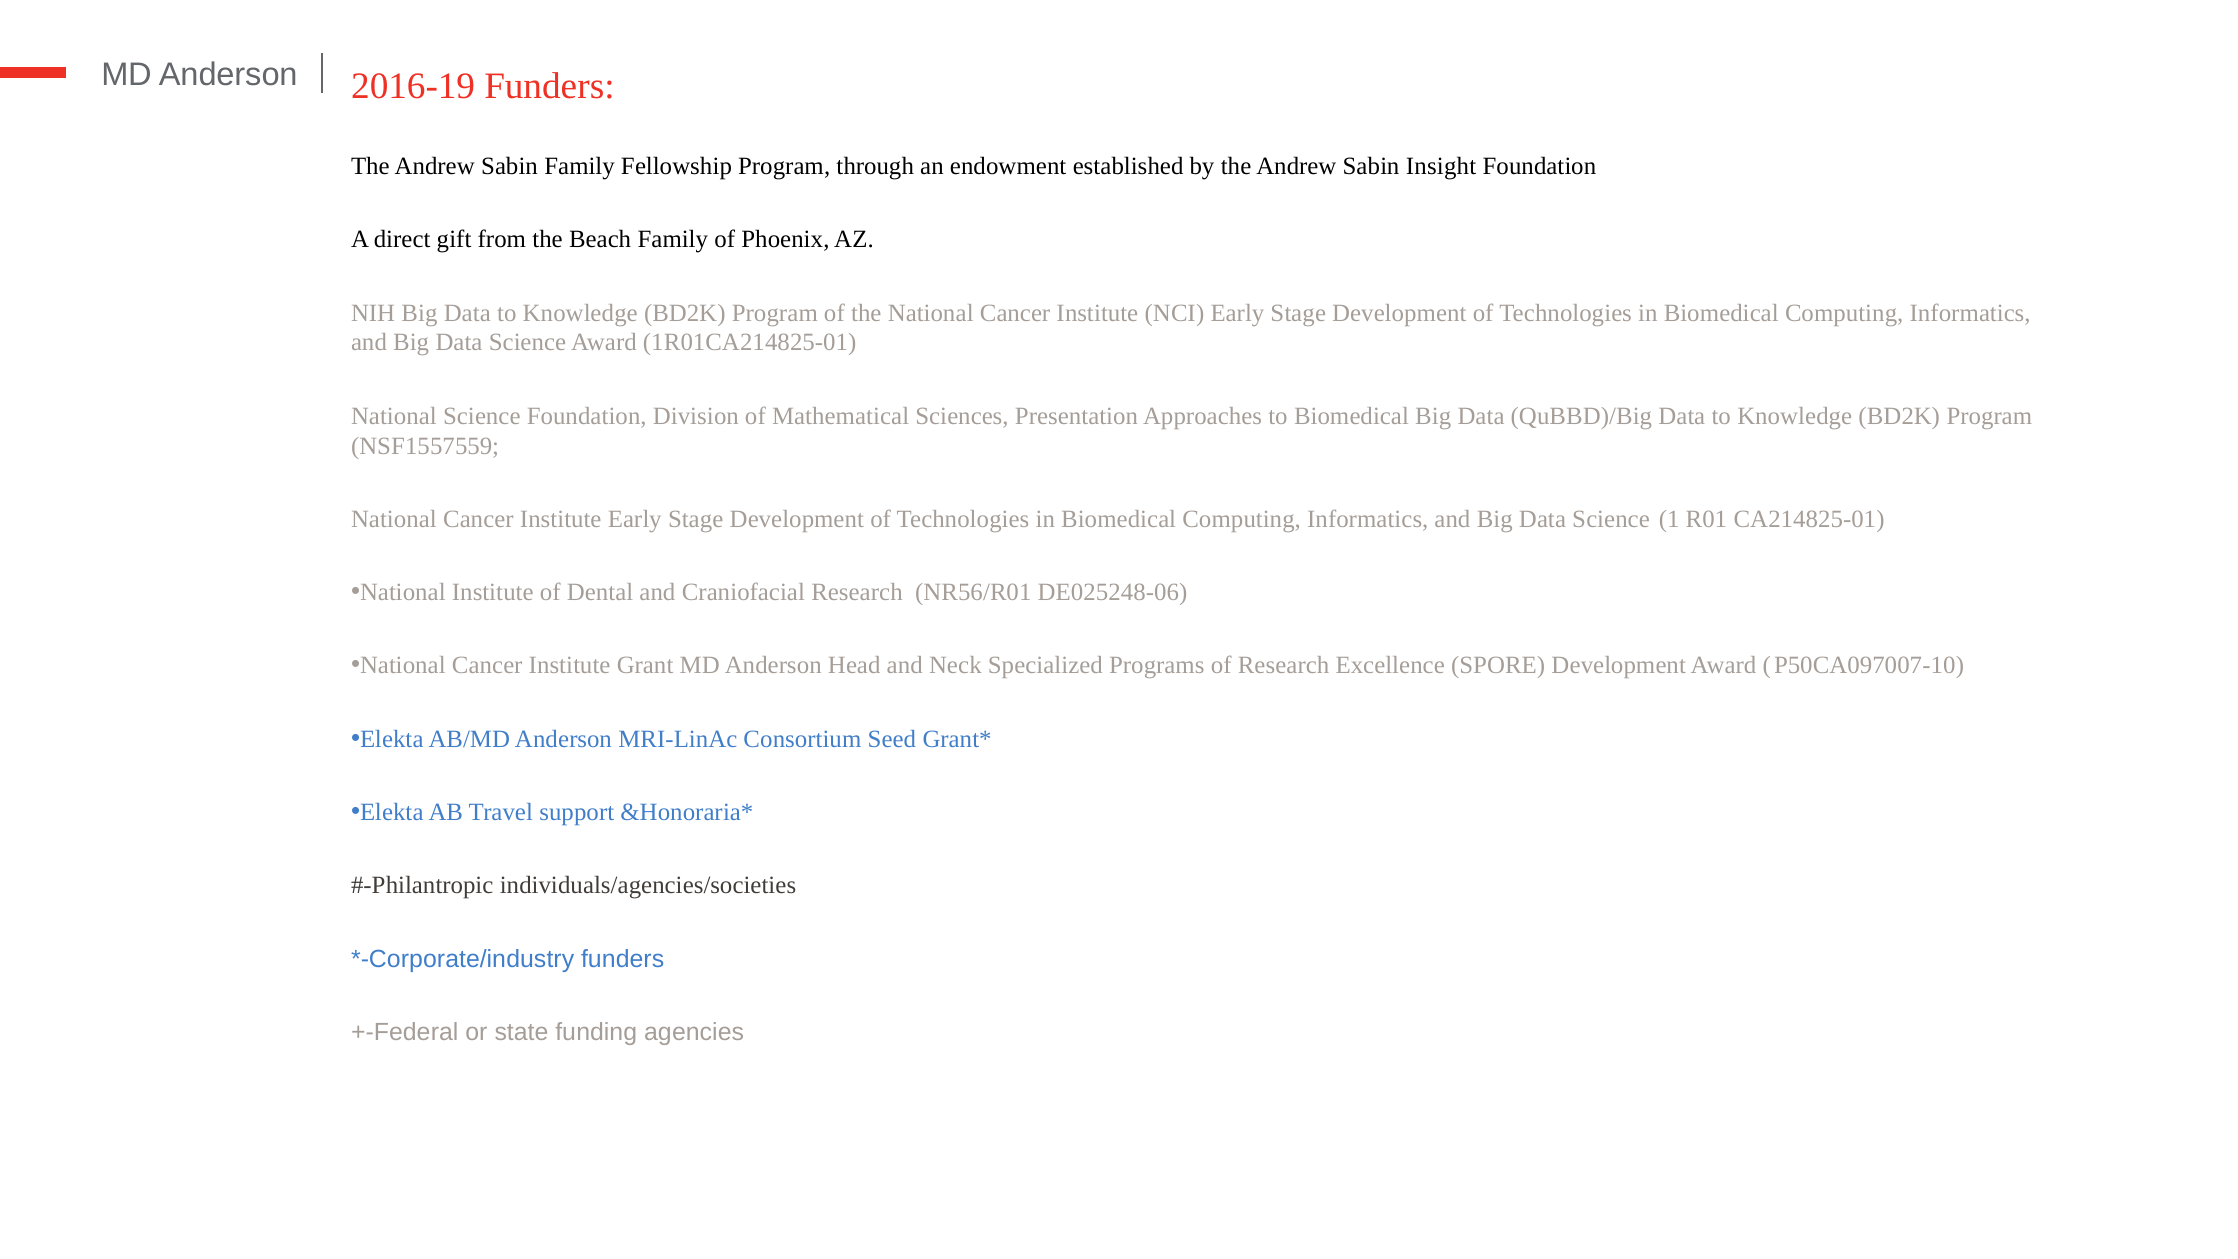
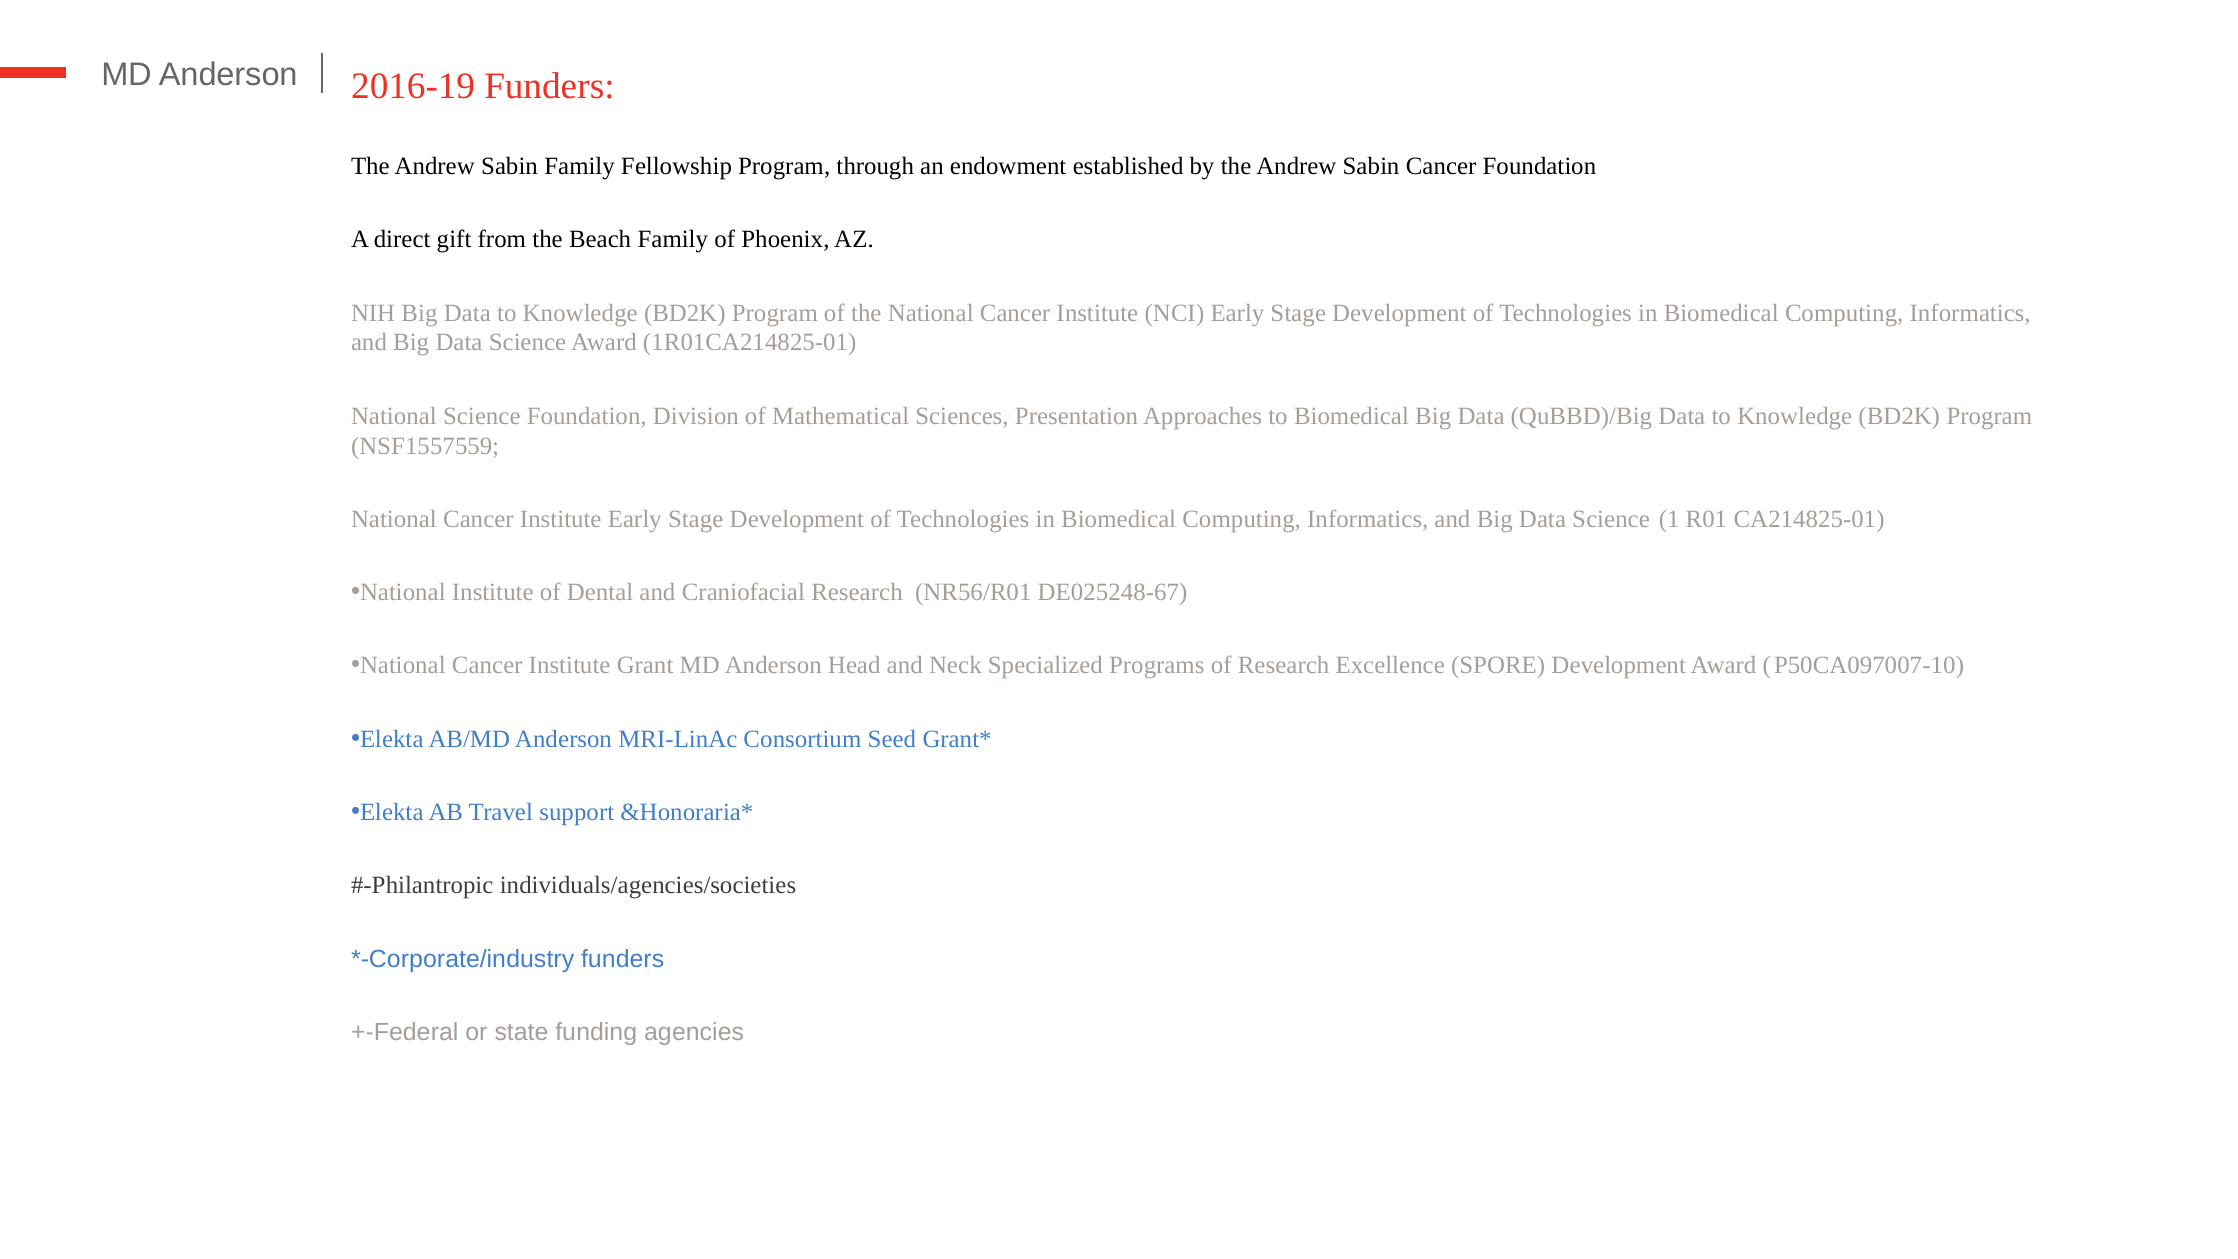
Sabin Insight: Insight -> Cancer
DE025248-06: DE025248-06 -> DE025248-67
